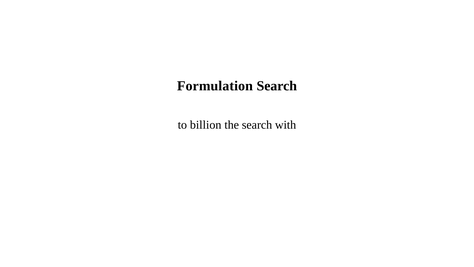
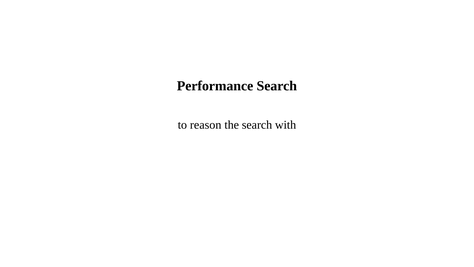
Formulation: Formulation -> Performance
billion: billion -> reason
